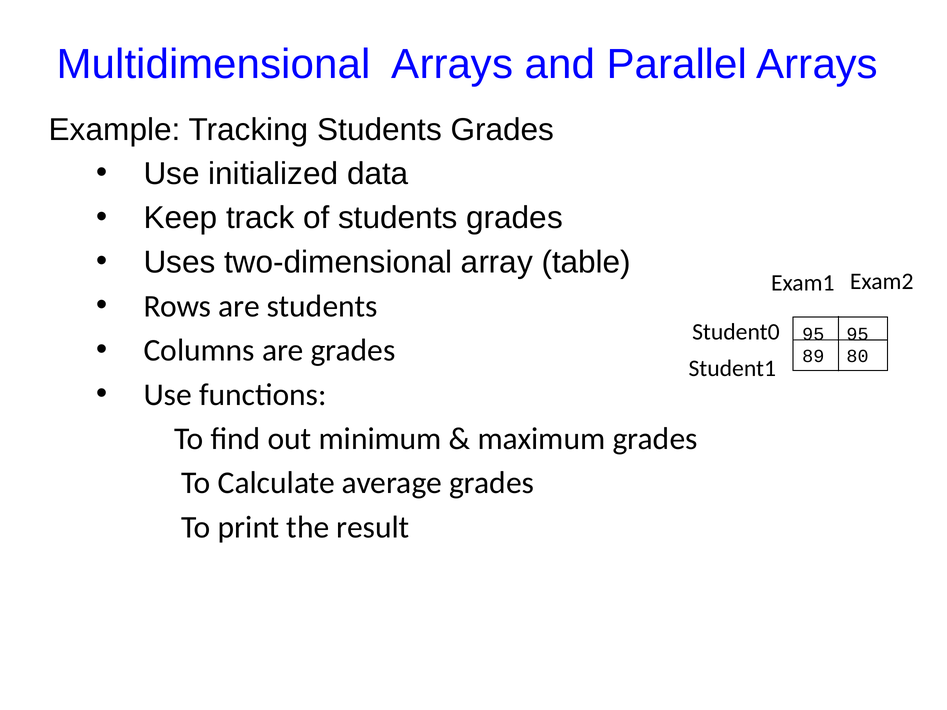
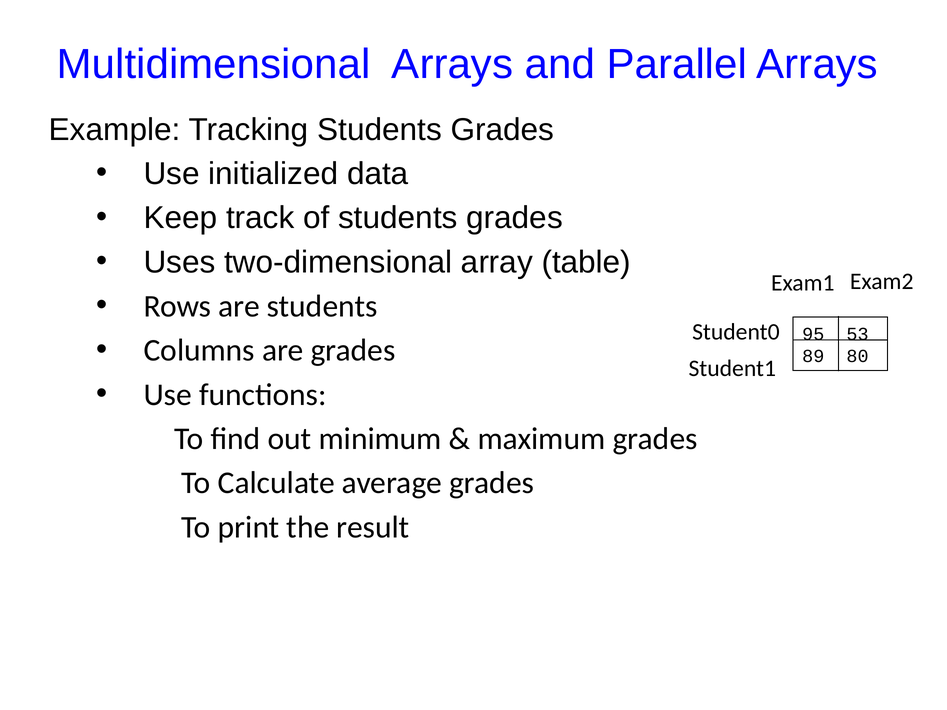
95 95: 95 -> 53
